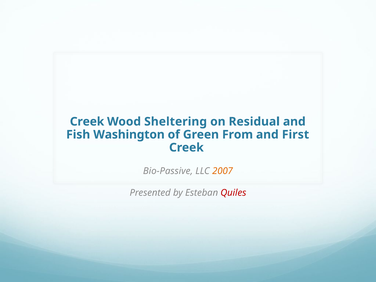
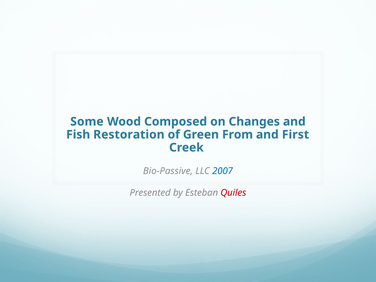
Creek at (87, 122): Creek -> Some
Sheltering: Sheltering -> Composed
Residual: Residual -> Changes
Washington: Washington -> Restoration
2007 colour: orange -> blue
